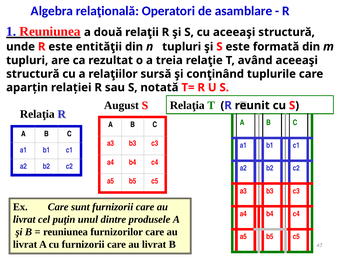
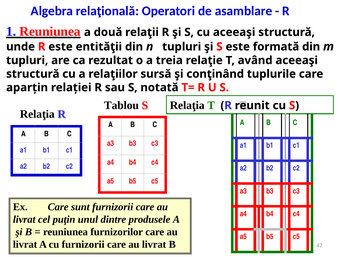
August: August -> Tablou
